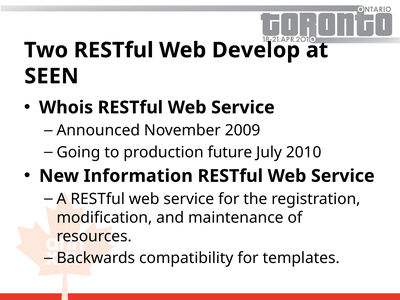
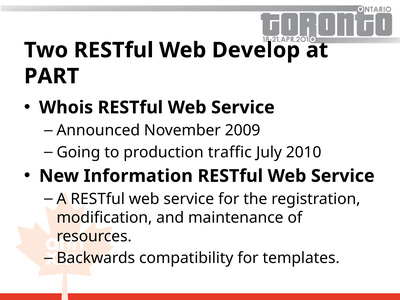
SEEN: SEEN -> PART
future: future -> traffic
